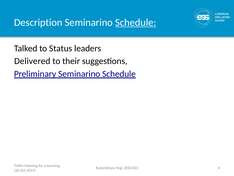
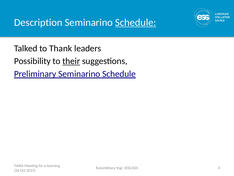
Status: Status -> Thank
Delivered: Delivered -> Possibility
their underline: none -> present
